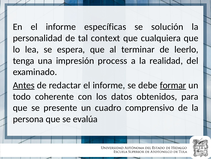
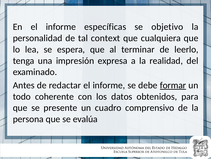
solución: solución -> objetivo
process: process -> expresa
Antes underline: present -> none
